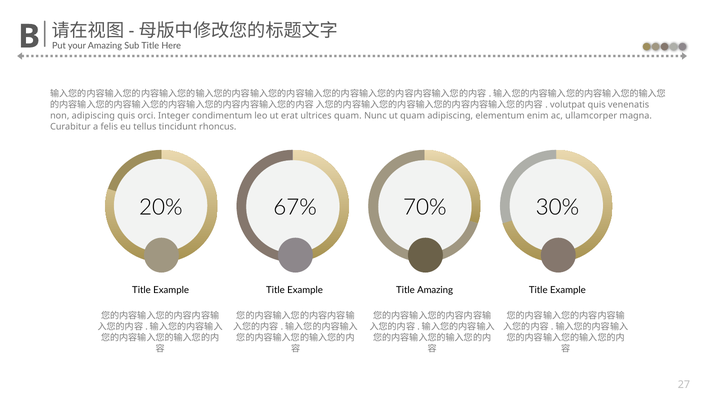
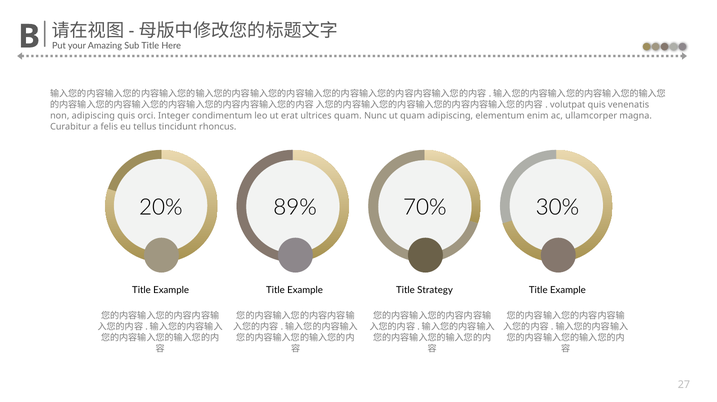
67%: 67% -> 89%
Title Amazing: Amazing -> Strategy
